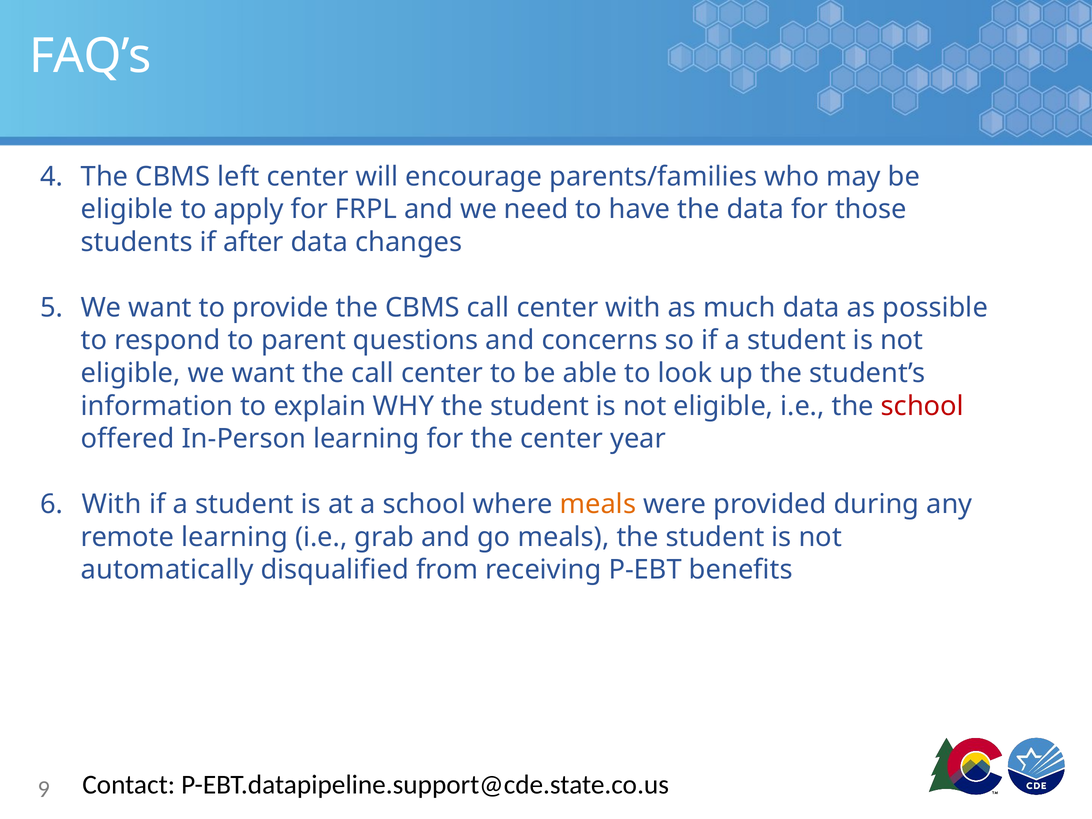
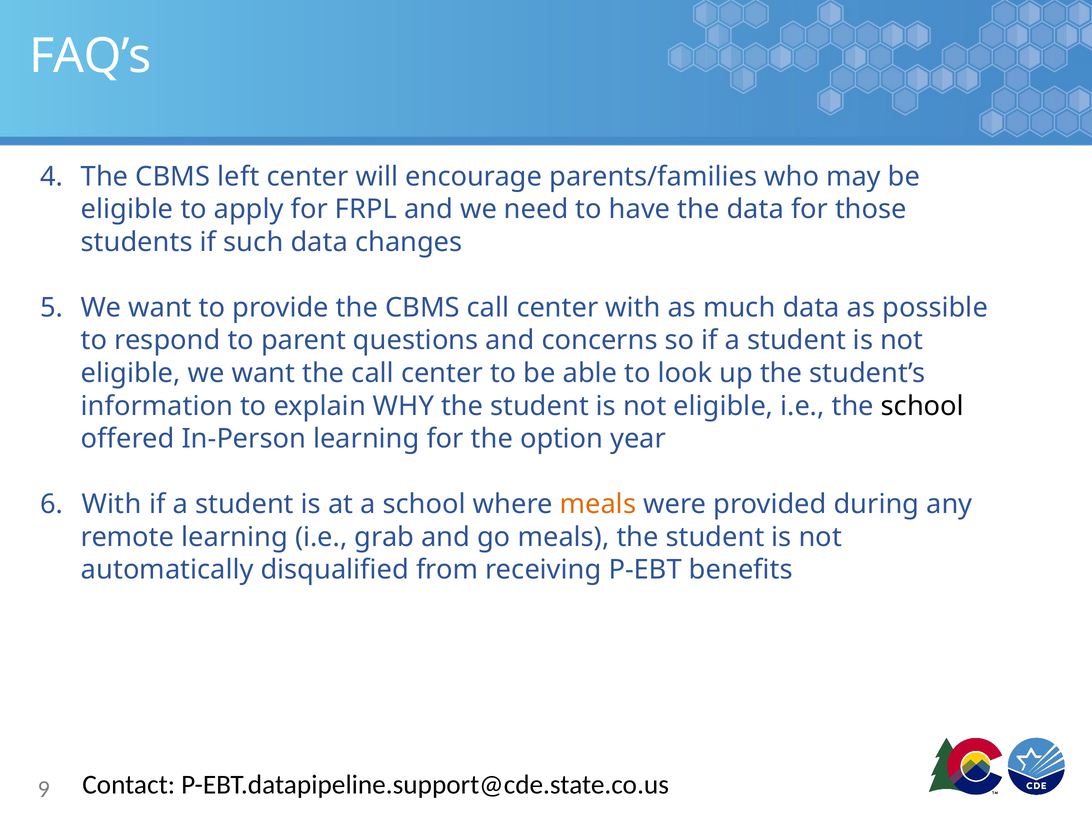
after: after -> such
school at (922, 406) colour: red -> black
the center: center -> option
